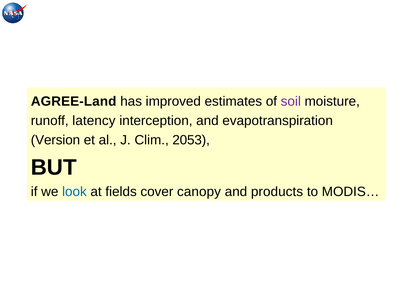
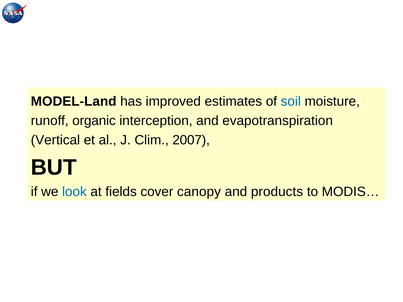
AGREE-Land: AGREE-Land -> MODEL-Land
soil colour: purple -> blue
latency: latency -> organic
Version: Version -> Vertical
2053: 2053 -> 2007
